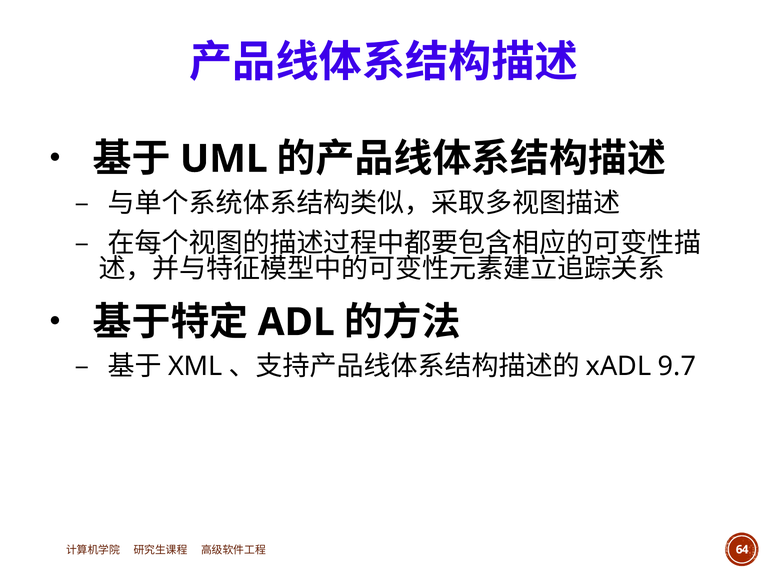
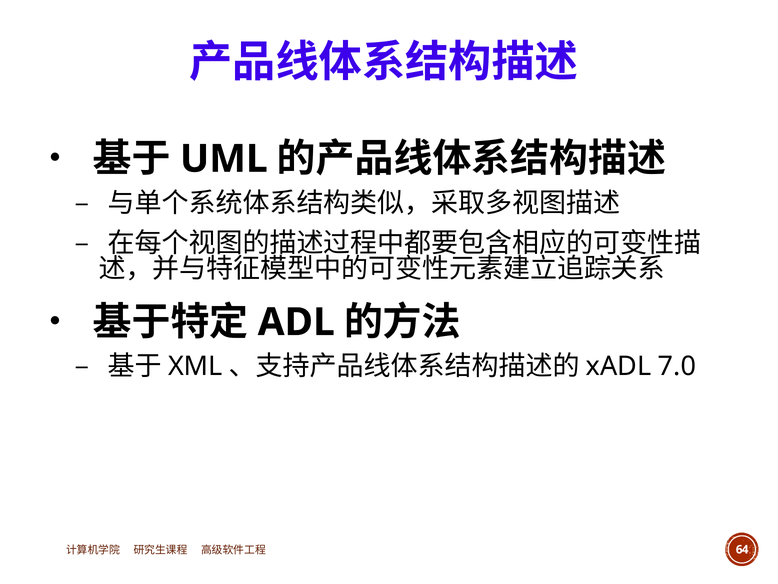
9.7: 9.7 -> 7.0
